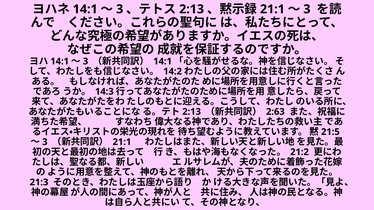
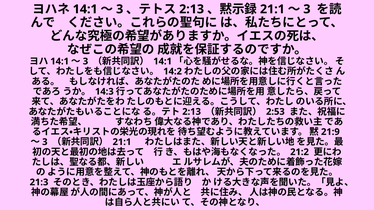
2:63: 2:63 -> 2:53
21:5: 21:5 -> 21:9
